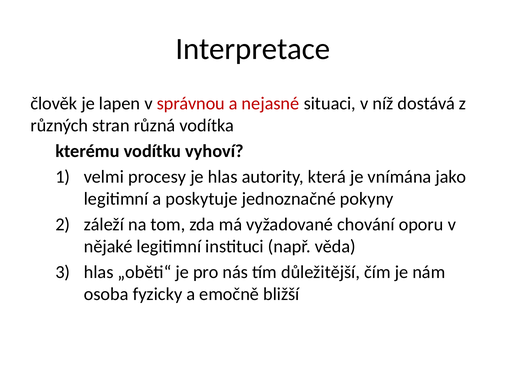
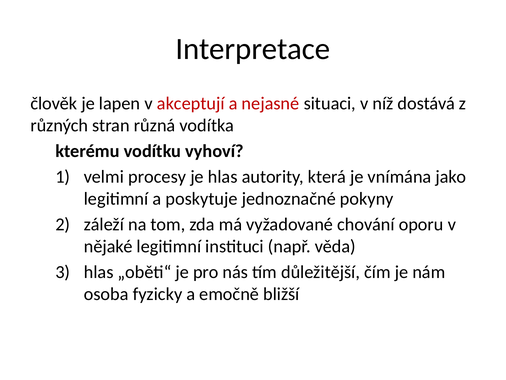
správnou: správnou -> akceptují
